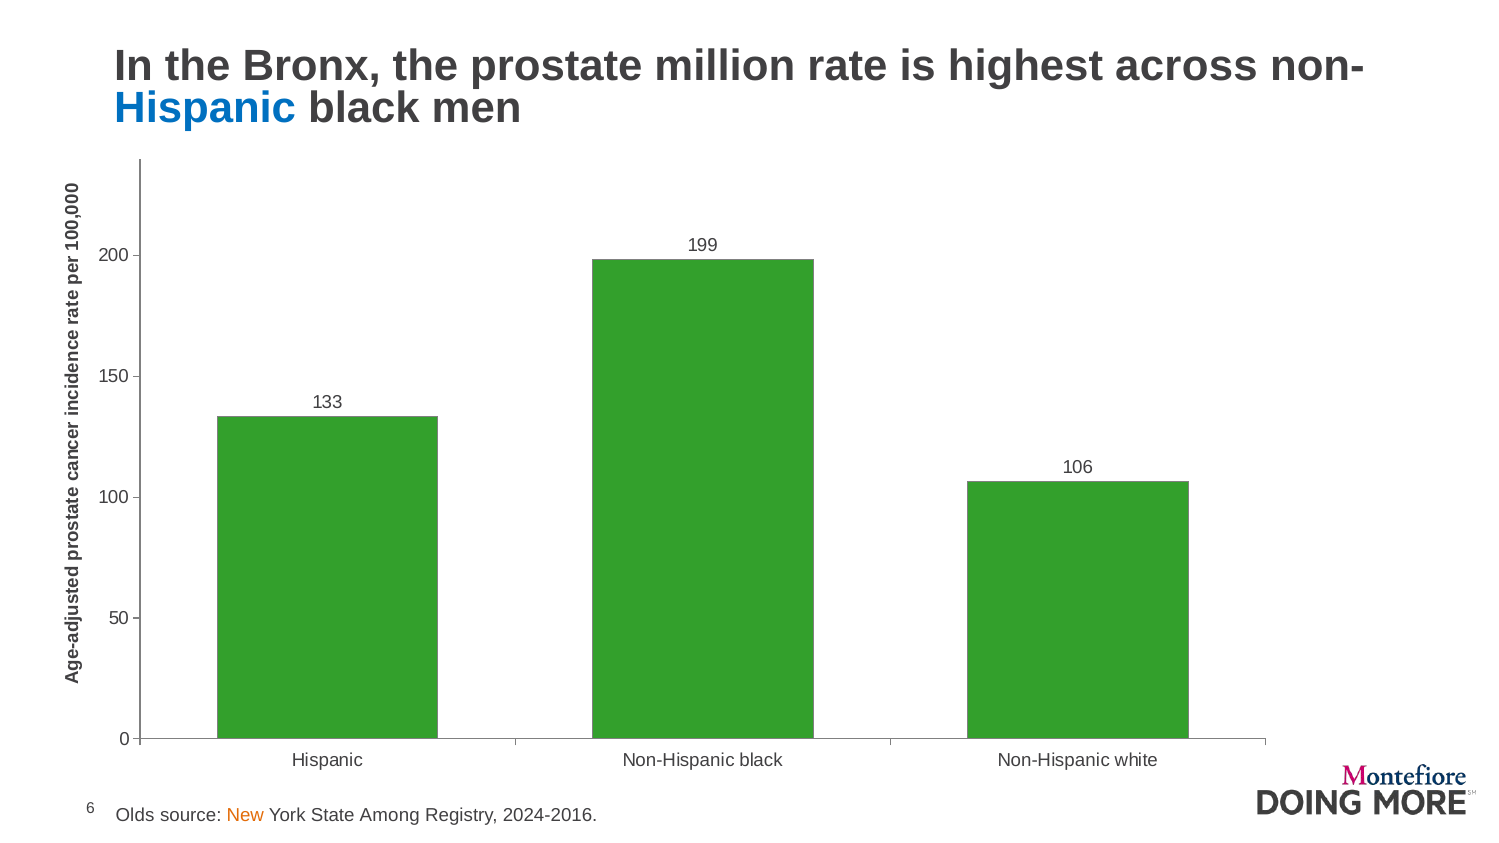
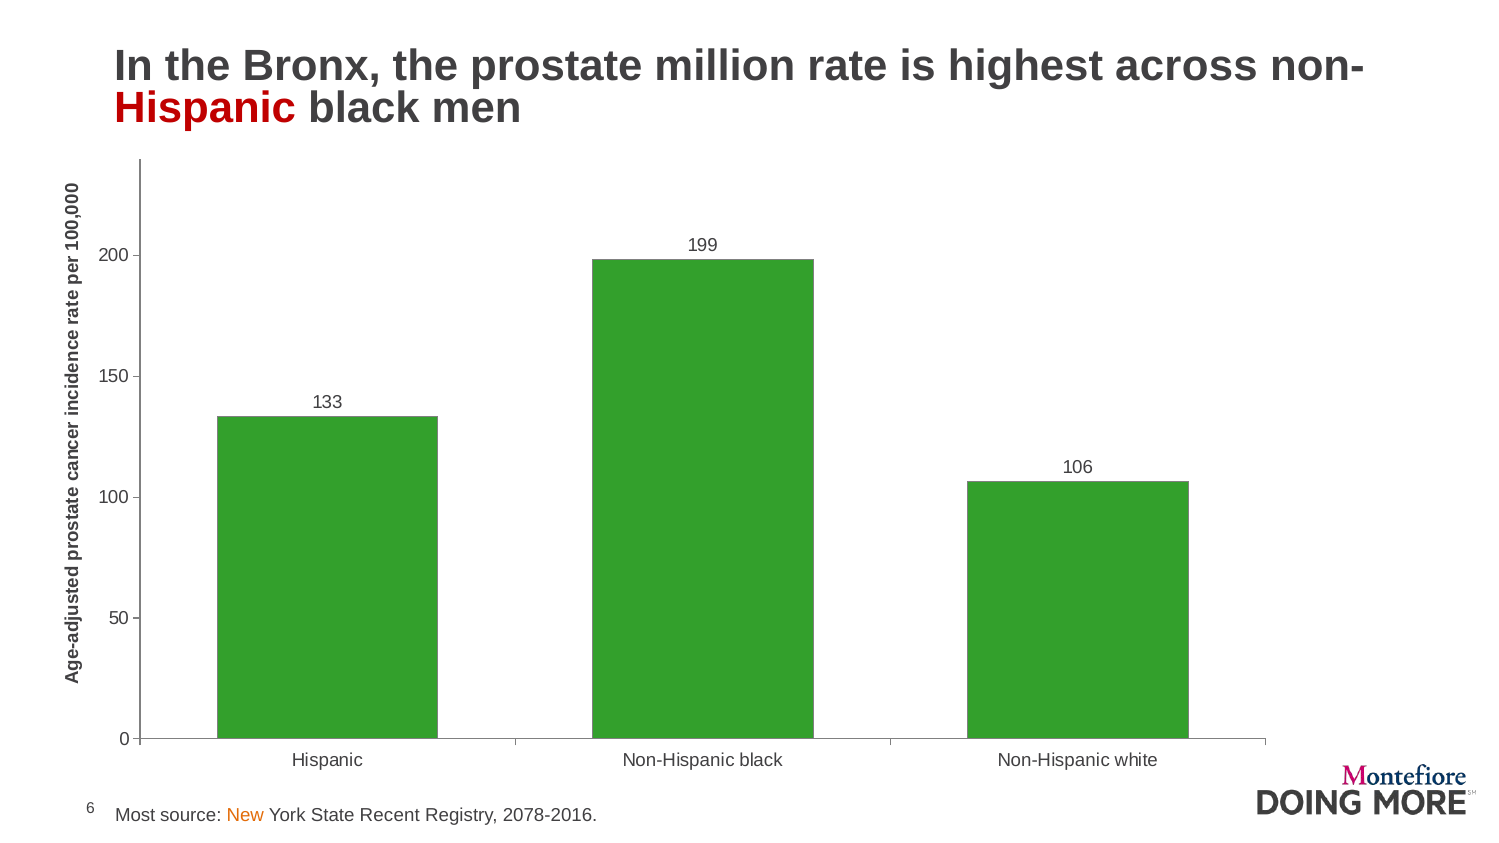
Hispanic at (205, 108) colour: blue -> red
Olds: Olds -> Most
Among: Among -> Recent
2024-2016: 2024-2016 -> 2078-2016
